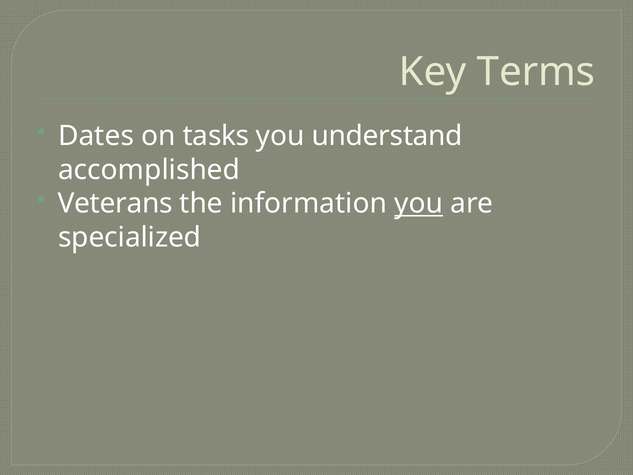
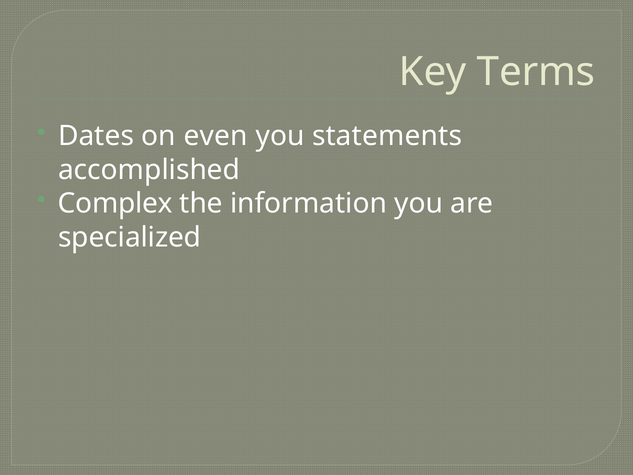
tasks: tasks -> even
understand: understand -> statements
Veterans: Veterans -> Complex
you at (419, 203) underline: present -> none
